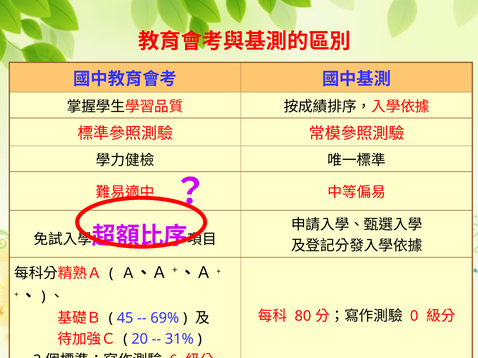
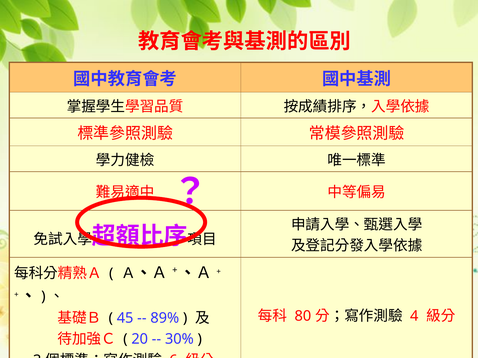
0: 0 -> 4
69%: 69% -> 89%
31%: 31% -> 30%
